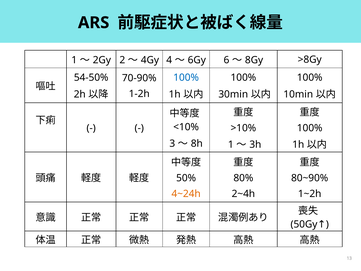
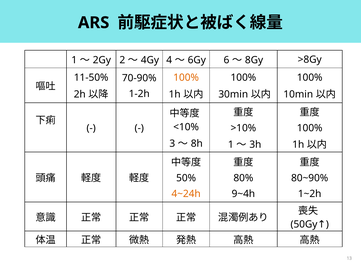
54-50%: 54-50% -> 11-50%
100% at (186, 78) colour: blue -> orange
2~4h: 2~4h -> 9~4h
